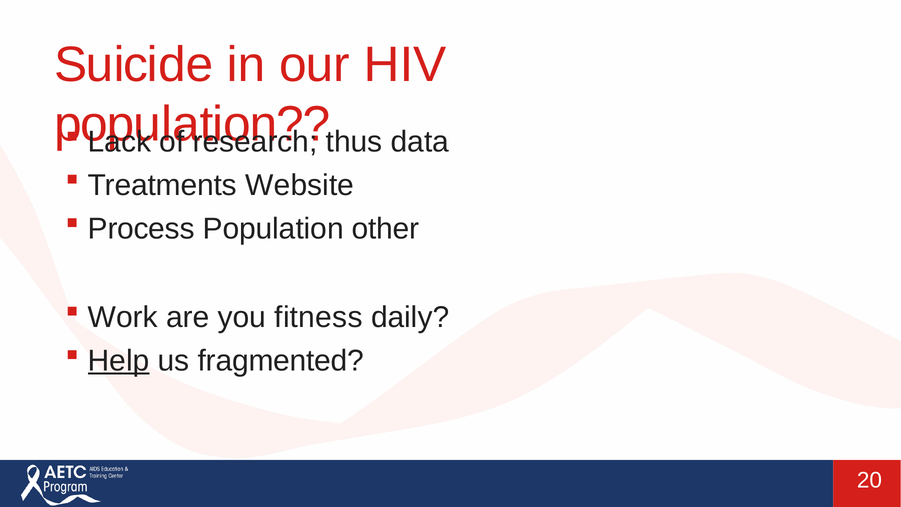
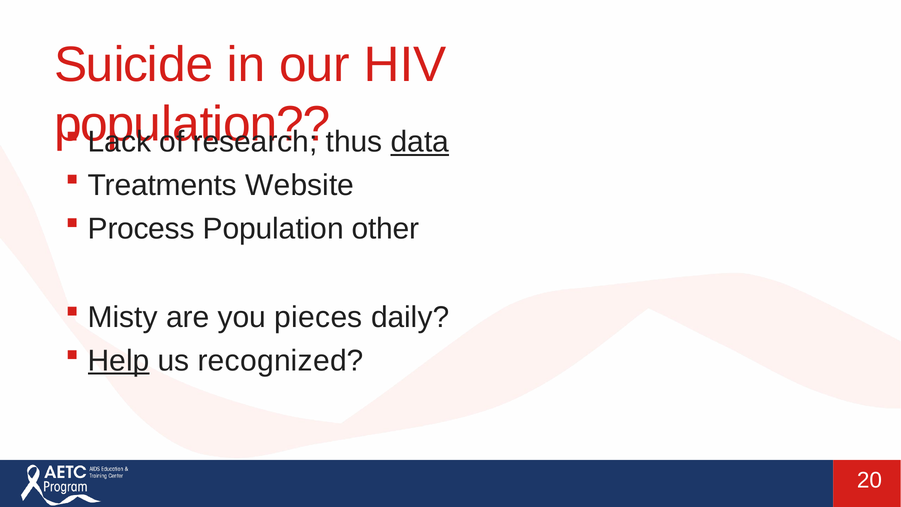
data underline: none -> present
Work: Work -> Misty
fitness: fitness -> pieces
fragmented: fragmented -> recognized
